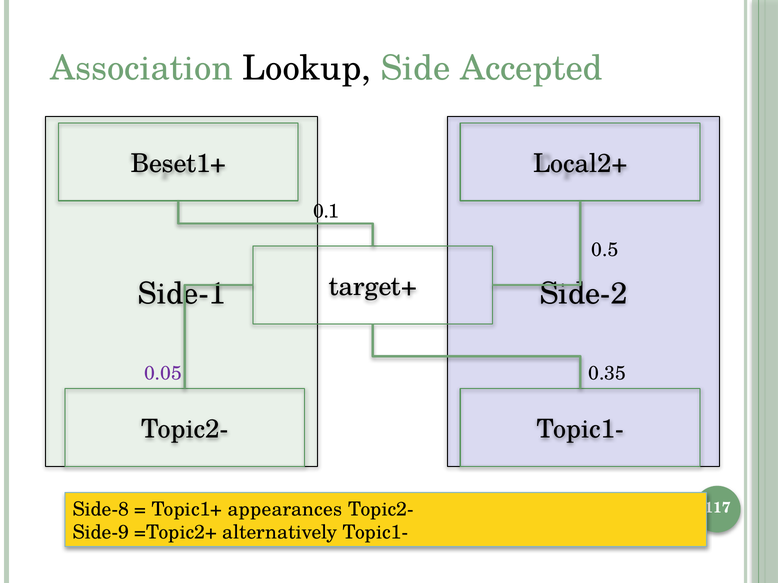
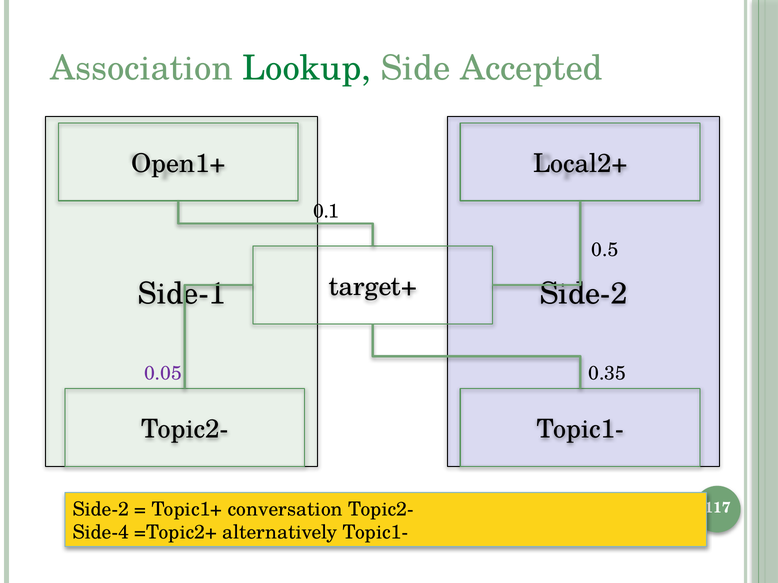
Lookup colour: black -> green
Beset1+: Beset1+ -> Open1+
Side-8 at (101, 510): Side-8 -> Side-2
appearances: appearances -> conversation
Side-9: Side-9 -> Side-4
